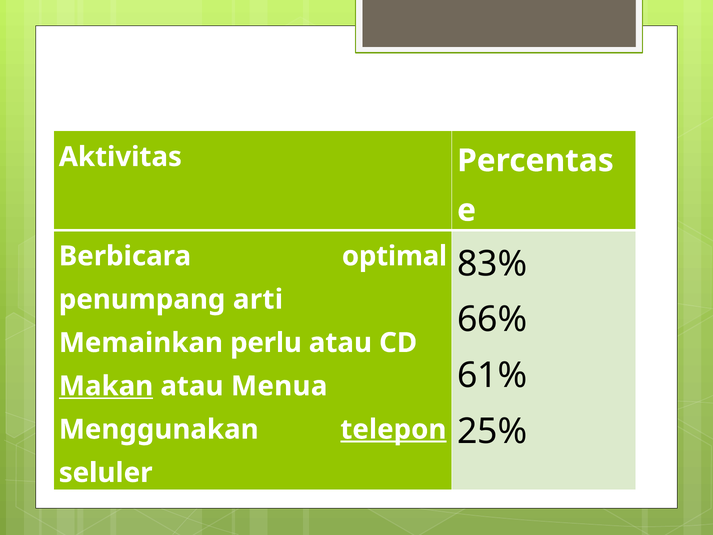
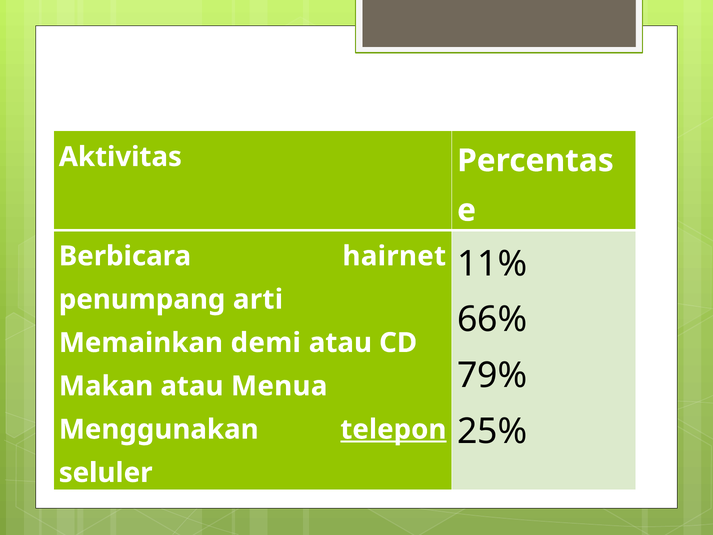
optimal: optimal -> hairnet
83%: 83% -> 11%
perlu: perlu -> demi
61%: 61% -> 79%
Makan underline: present -> none
